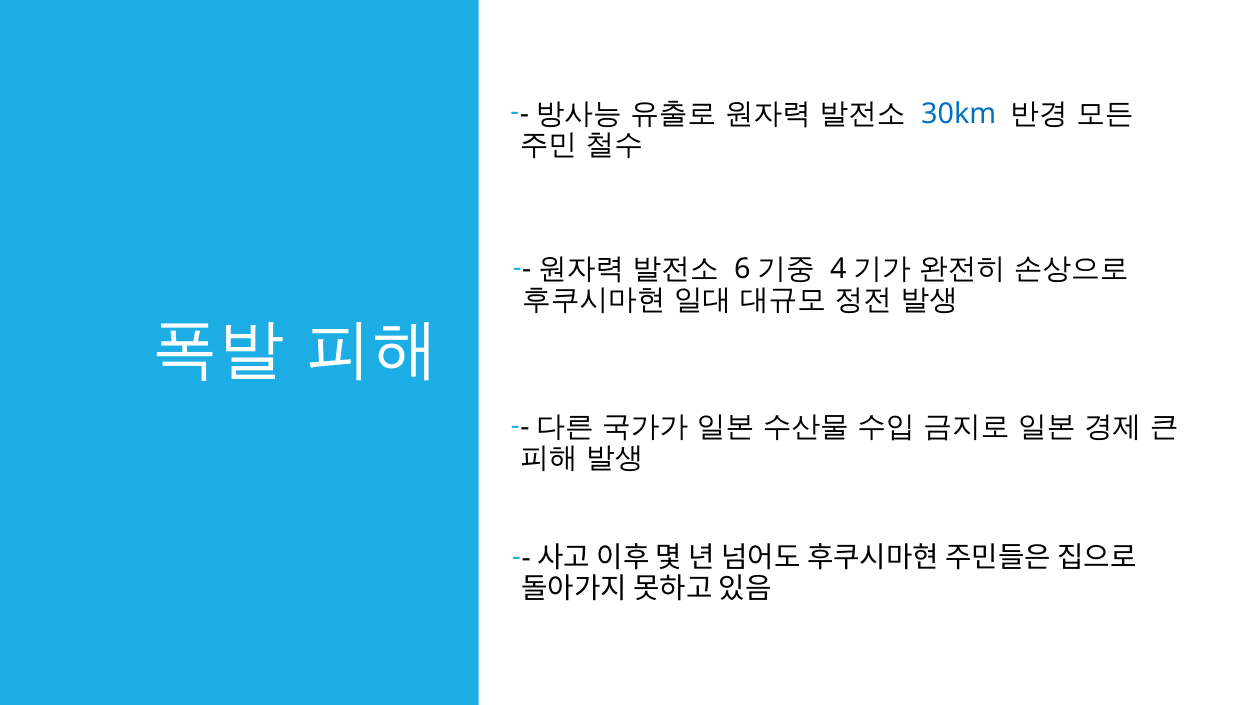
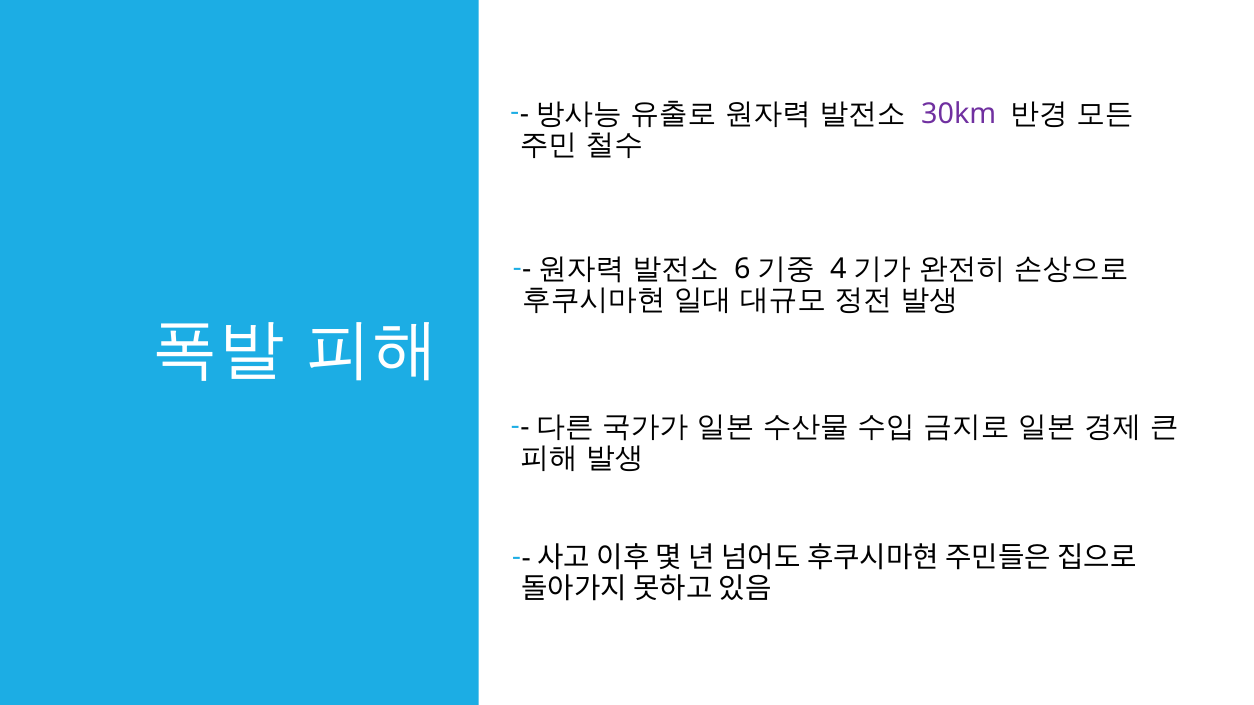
30km colour: blue -> purple
